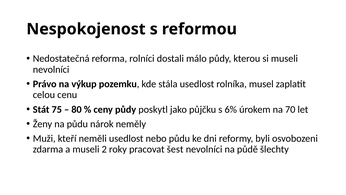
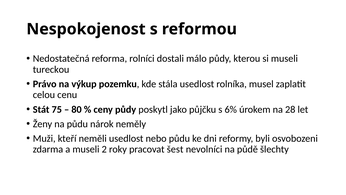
nevolníci at (51, 69): nevolníci -> tureckou
70: 70 -> 28
